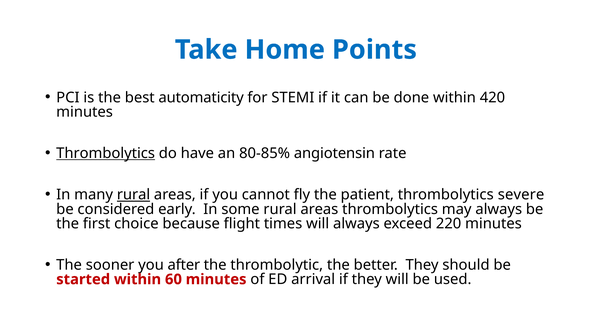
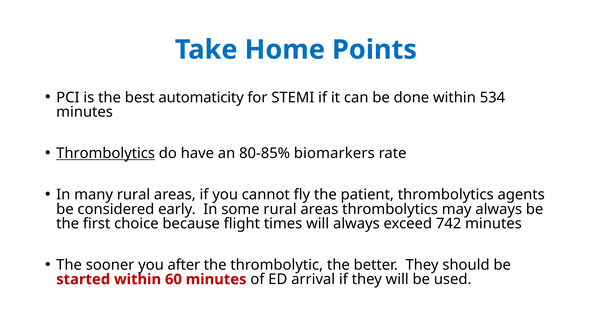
420: 420 -> 534
angiotensin: angiotensin -> biomarkers
rural at (134, 195) underline: present -> none
severe: severe -> agents
220: 220 -> 742
